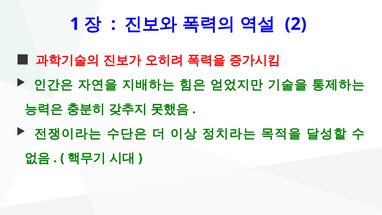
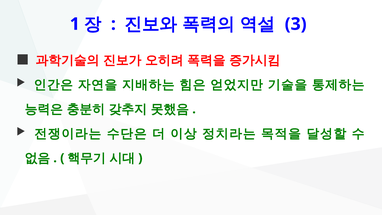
2: 2 -> 3
